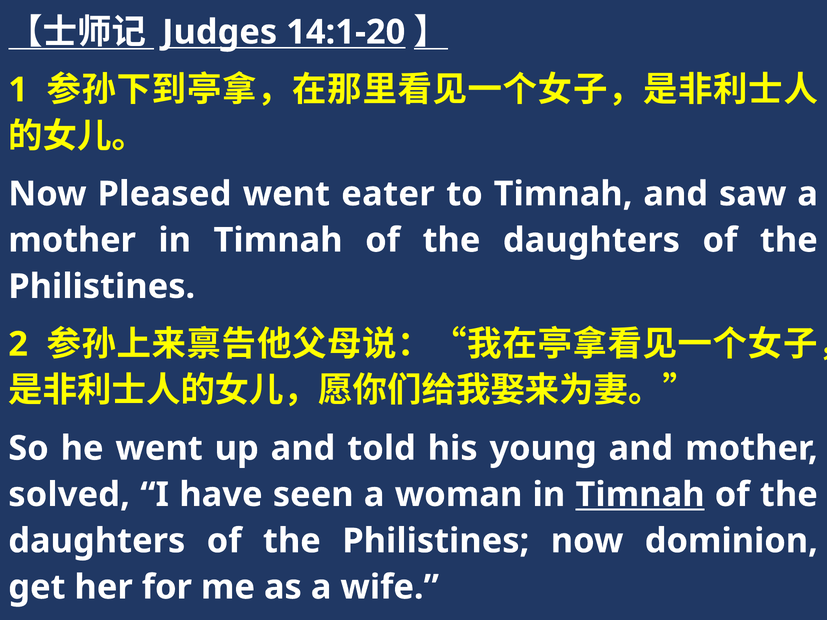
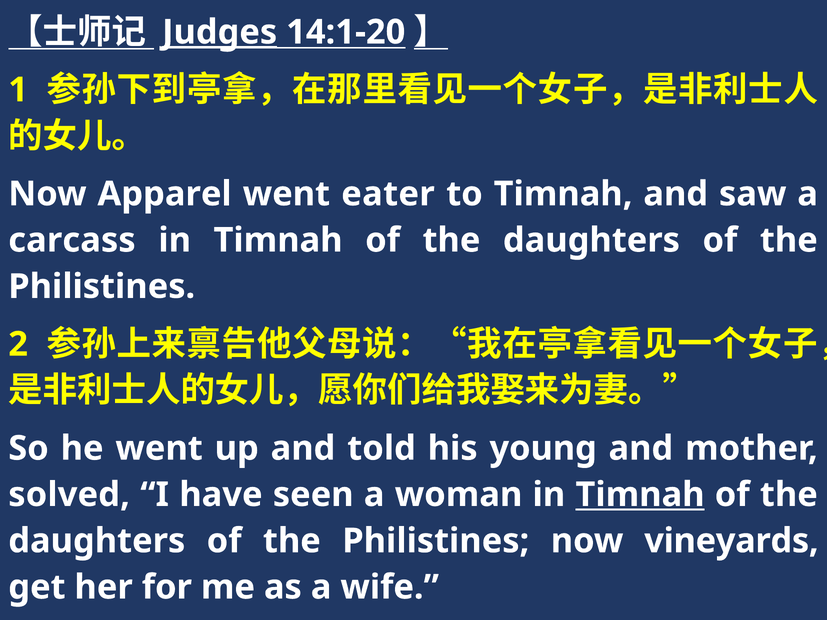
Judges underline: none -> present
Pleased: Pleased -> Apparel
mother at (72, 240): mother -> carcass
dominion: dominion -> vineyards
